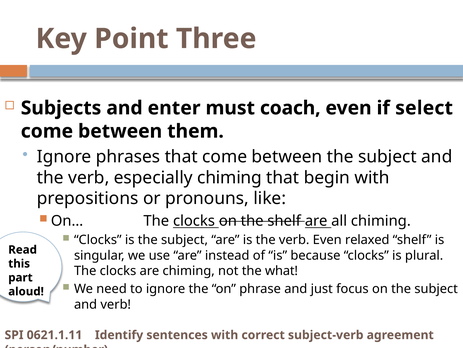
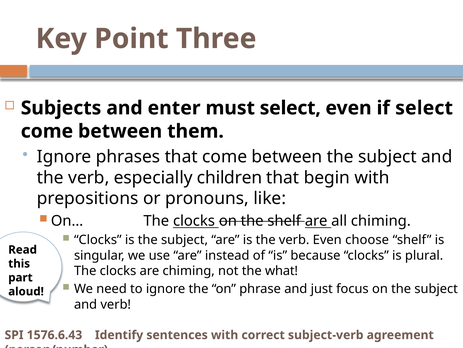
must coach: coach -> select
especially chiming: chiming -> children
relaxed: relaxed -> choose
0621.1.11: 0621.1.11 -> 1576.6.43
